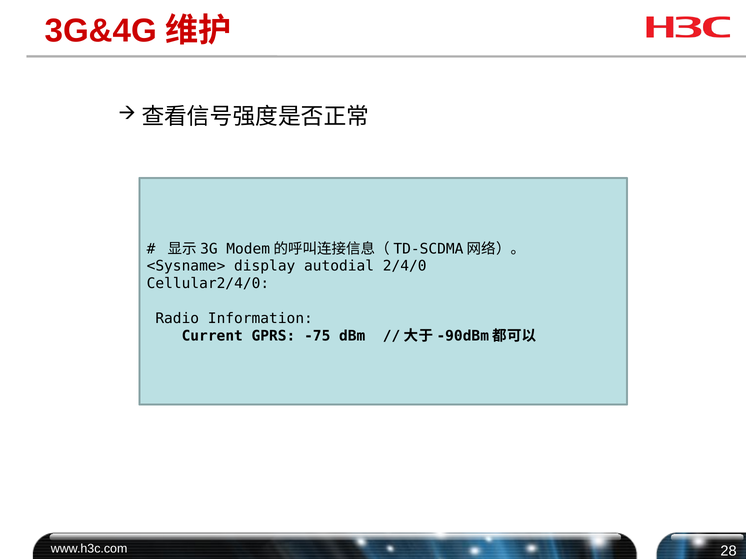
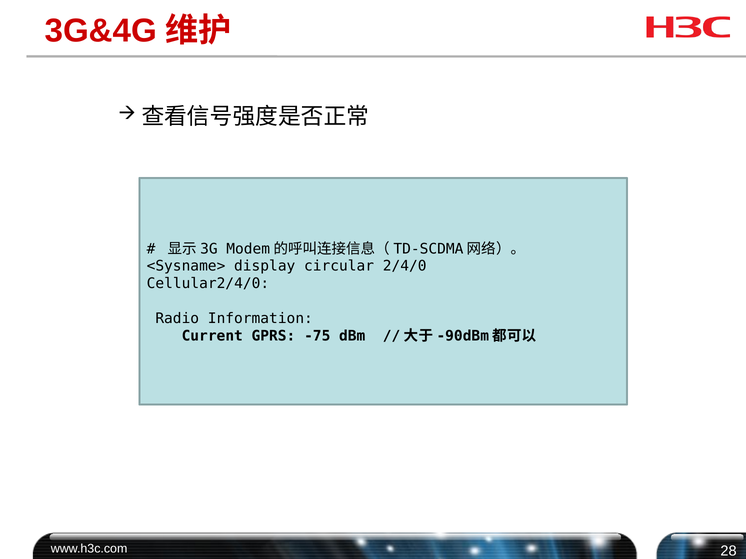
autodial: autodial -> circular
